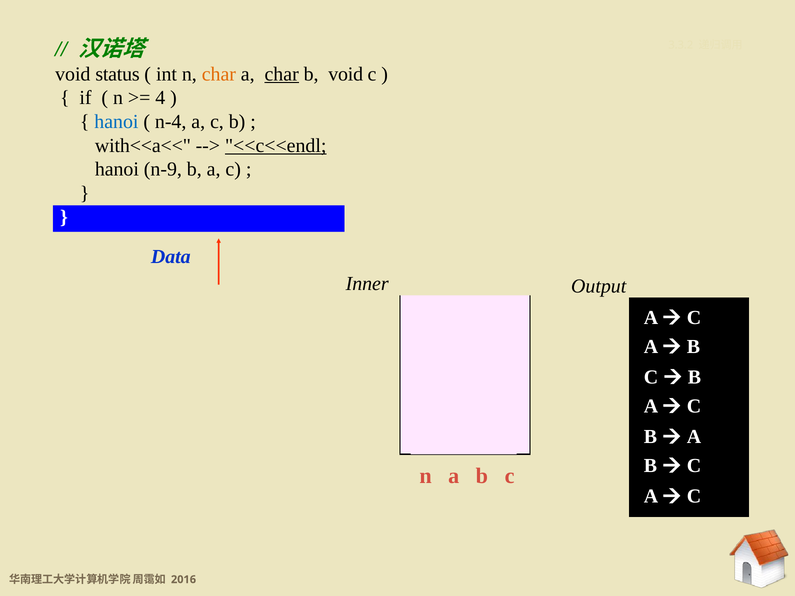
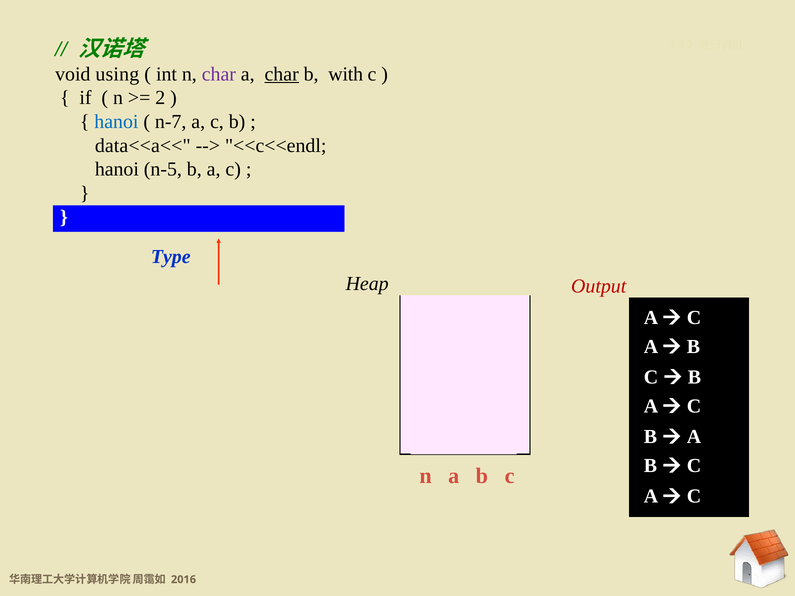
status: status -> using
char at (219, 74) colour: orange -> purple
b void: void -> with
4: 4 -> 2
n-4: n-4 -> n-7
with<<a<<: with<<a<< -> data<<a<<
<<c<<endl underline: present -> none
n-9: n-9 -> n-5
Data: Data -> Type
Inner: Inner -> Heap
Output colour: black -> red
